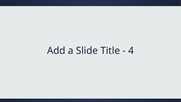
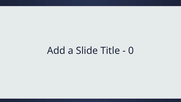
4: 4 -> 0
